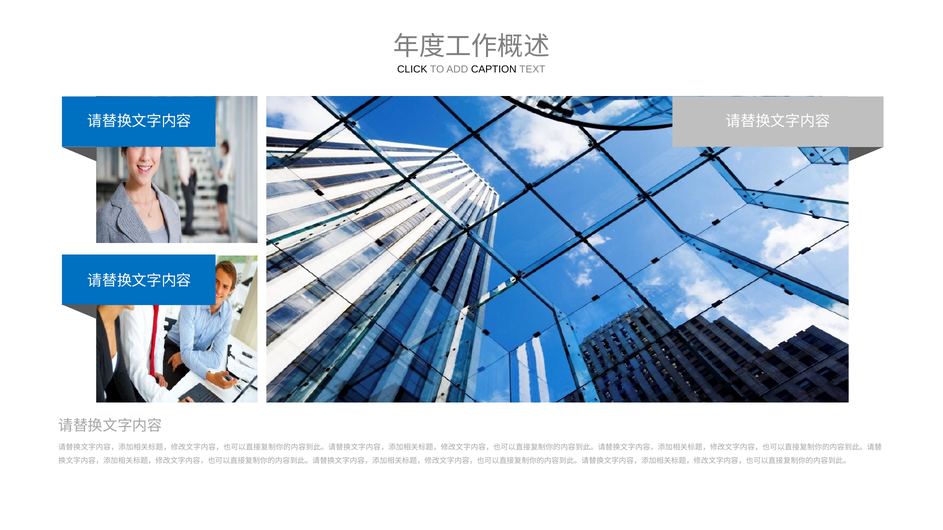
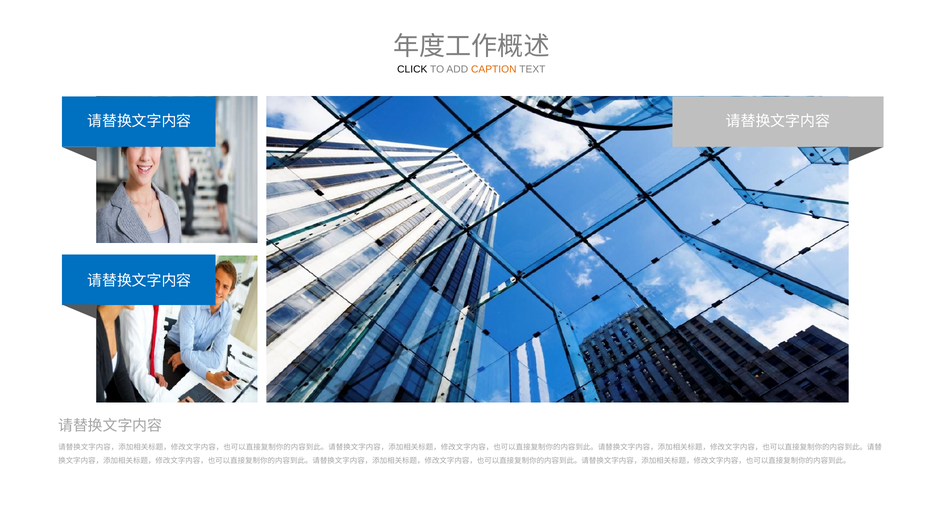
CAPTION colour: black -> orange
